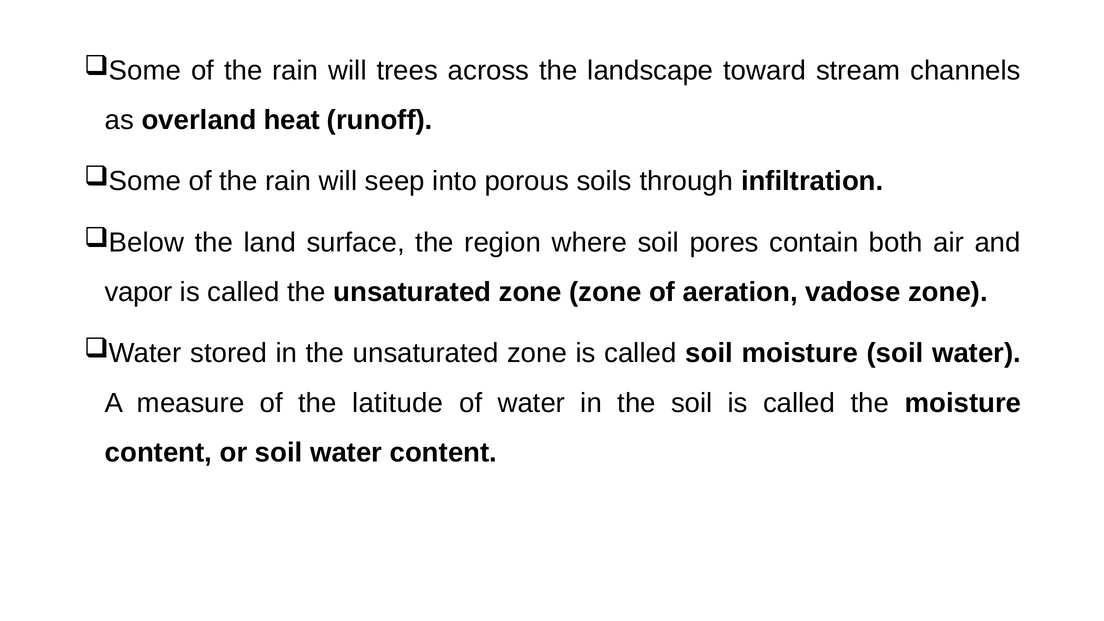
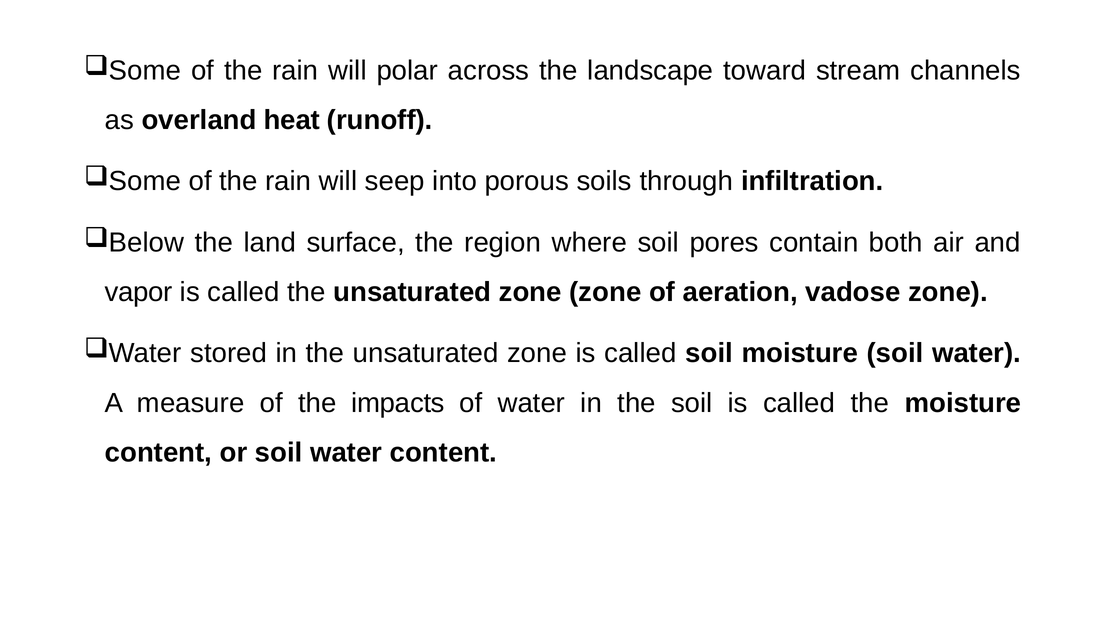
trees: trees -> polar
latitude: latitude -> impacts
